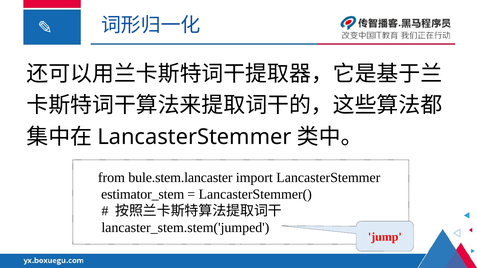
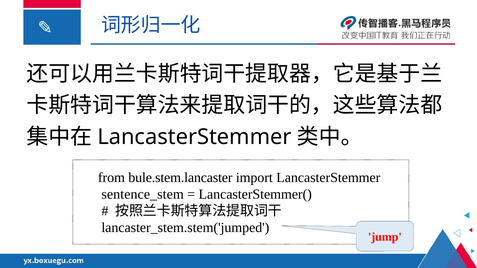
estimator_stem: estimator_stem -> sentence_stem
